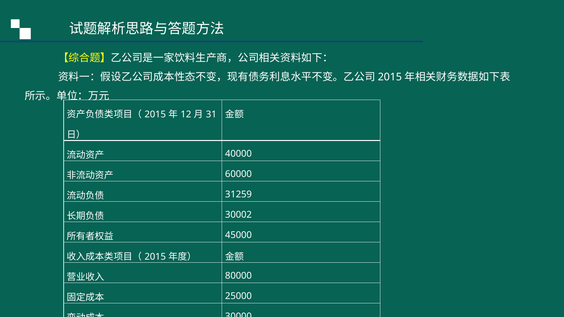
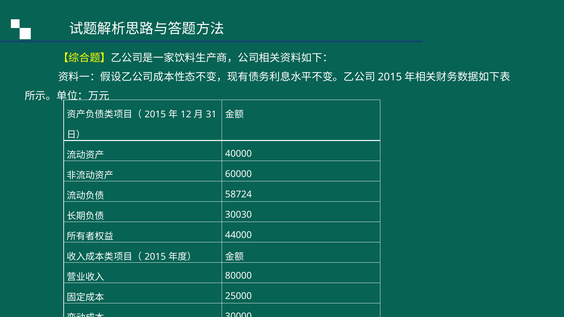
31259: 31259 -> 58724
30002: 30002 -> 30030
45000: 45000 -> 44000
